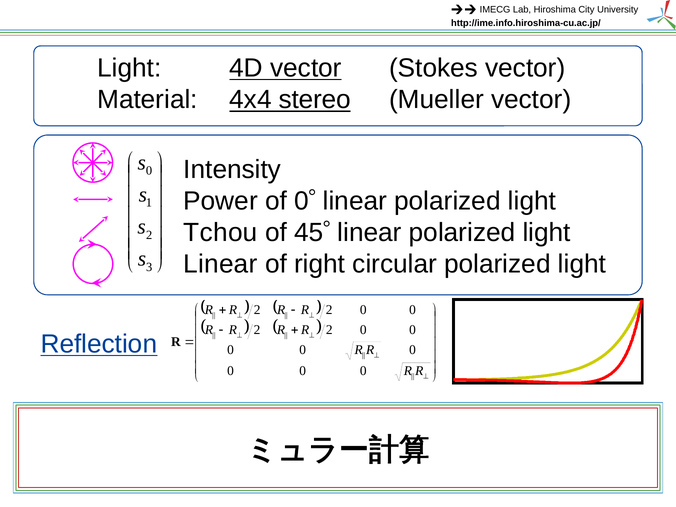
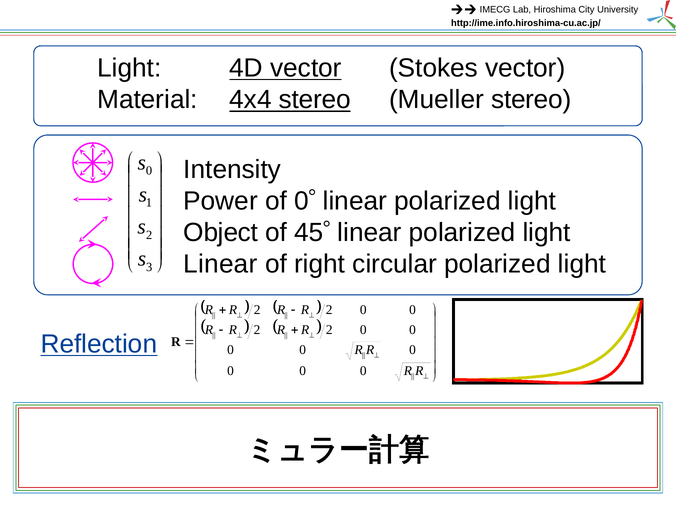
Mueller vector: vector -> stereo
Tchou: Tchou -> Object
